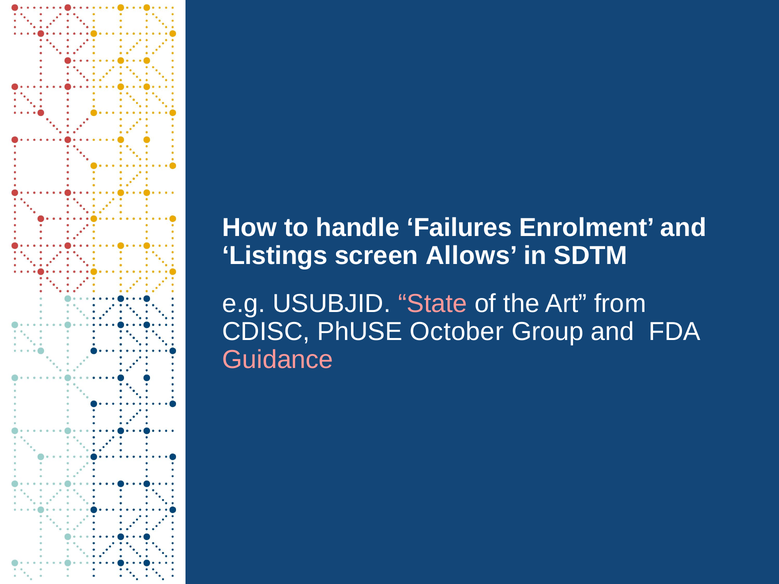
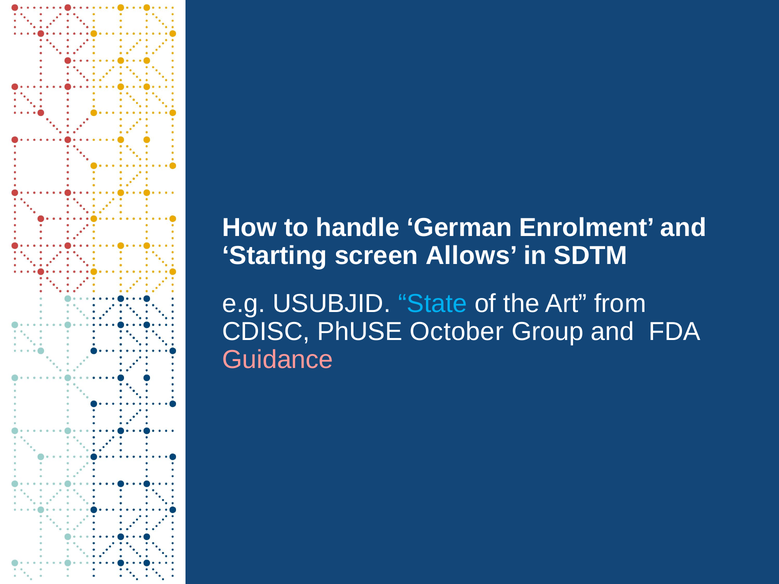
Failures: Failures -> German
Listings: Listings -> Starting
State colour: pink -> light blue
